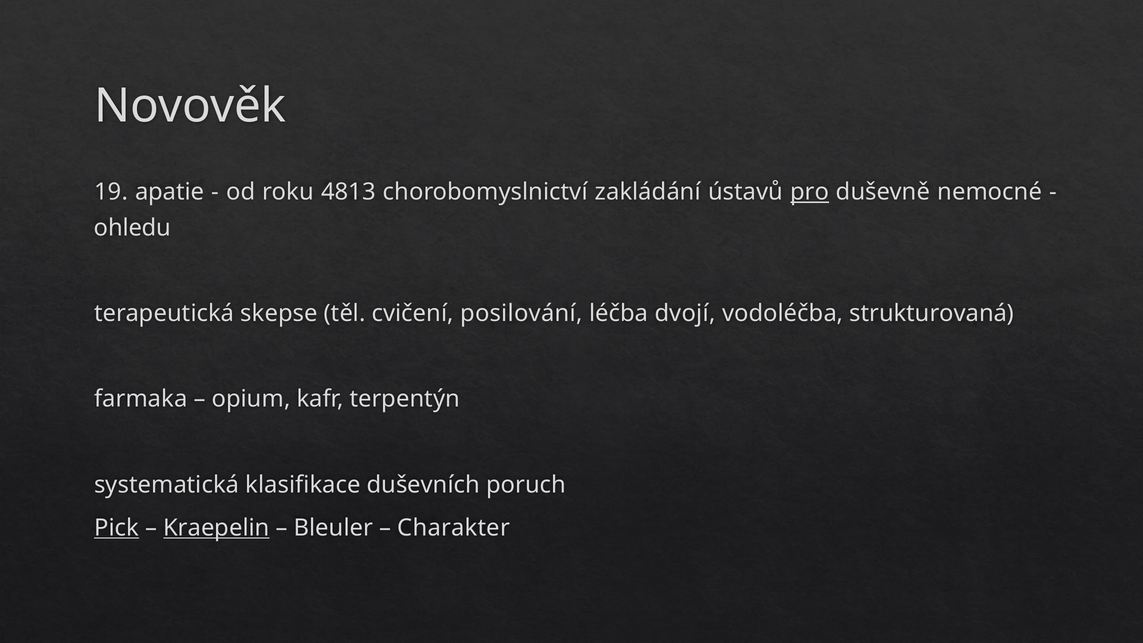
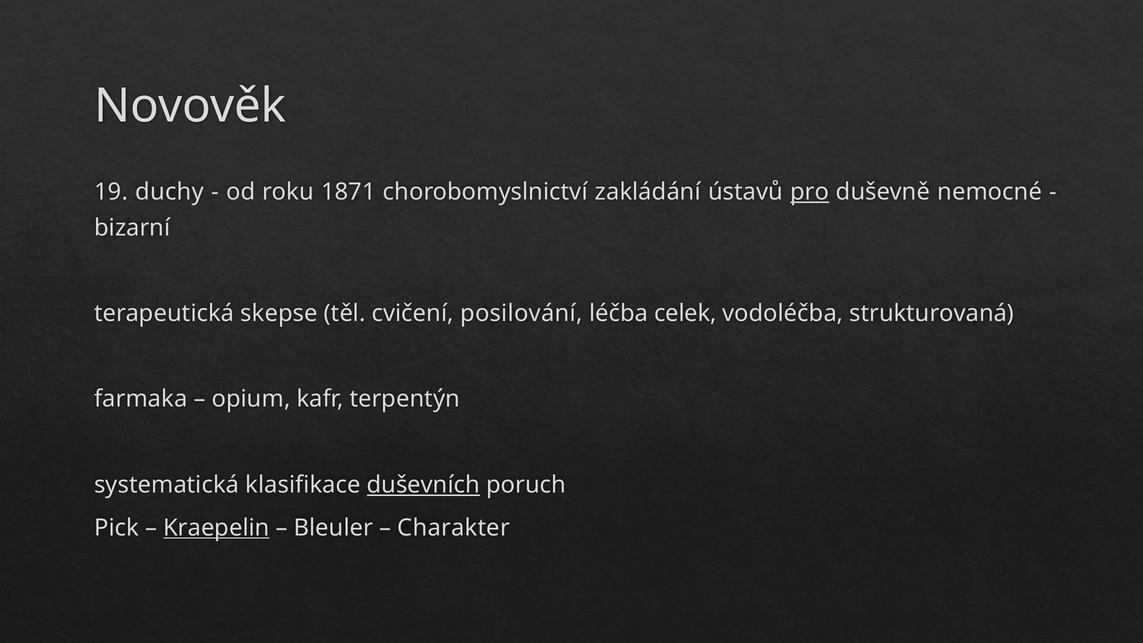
apatie: apatie -> duchy
4813: 4813 -> 1871
ohledu: ohledu -> bizarní
dvojí: dvojí -> celek
duševních underline: none -> present
Pick underline: present -> none
